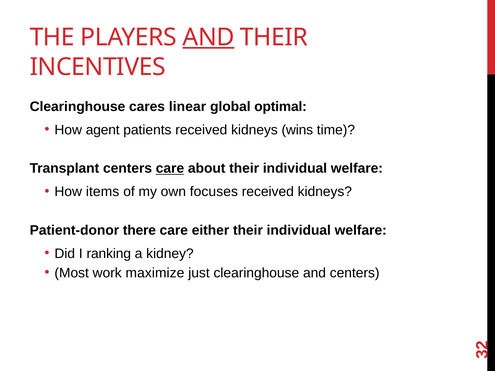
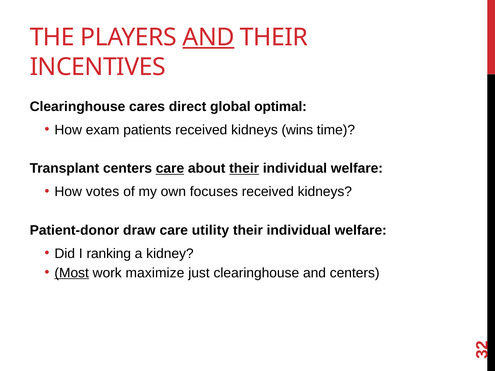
linear: linear -> direct
agent: agent -> exam
their at (244, 168) underline: none -> present
items: items -> votes
there: there -> draw
either: either -> utility
Most underline: none -> present
